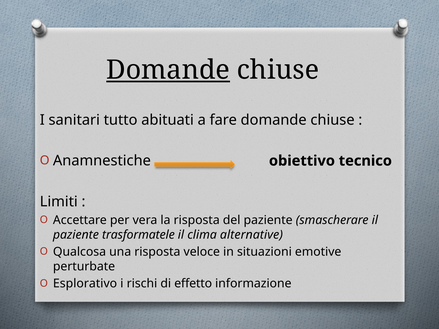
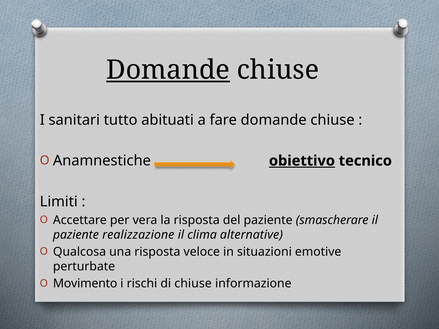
obiettivo underline: none -> present
trasformatele: trasformatele -> realizzazione
Esplorativo: Esplorativo -> Movimento
di effetto: effetto -> chiuse
